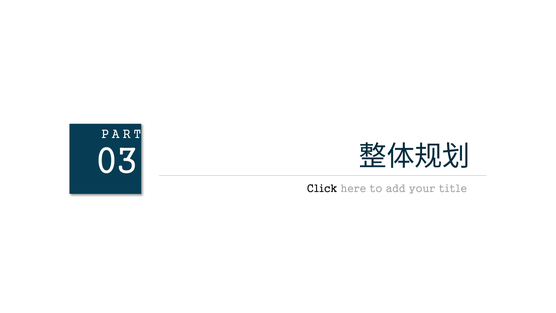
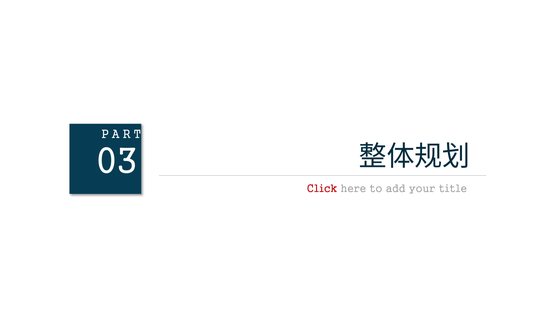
Click colour: black -> red
